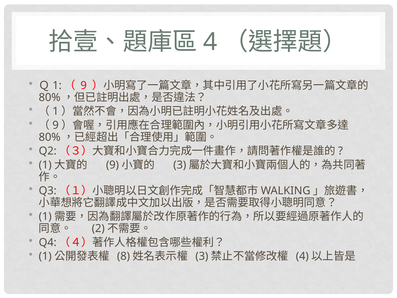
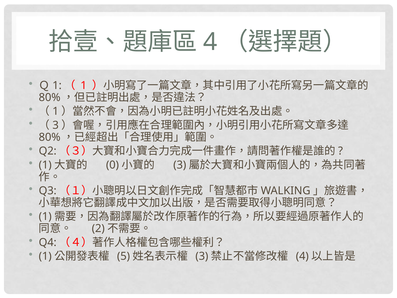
9 at (84, 85): 9 -> 1
9 at (56, 125): 9 -> 3
9 at (112, 165): 9 -> 0
8: 8 -> 5
